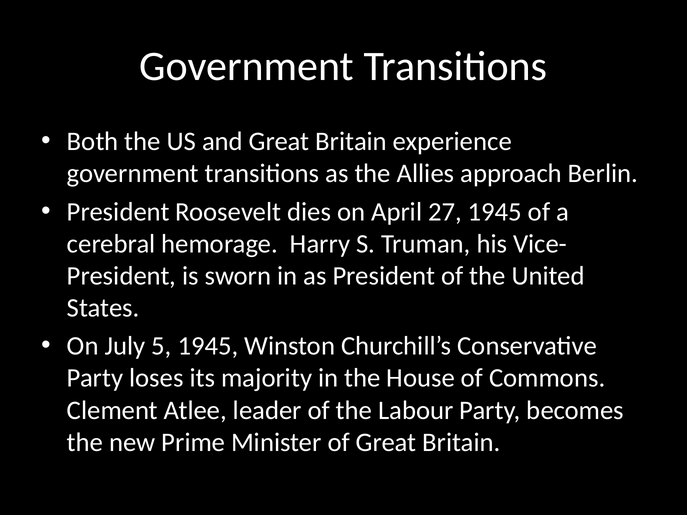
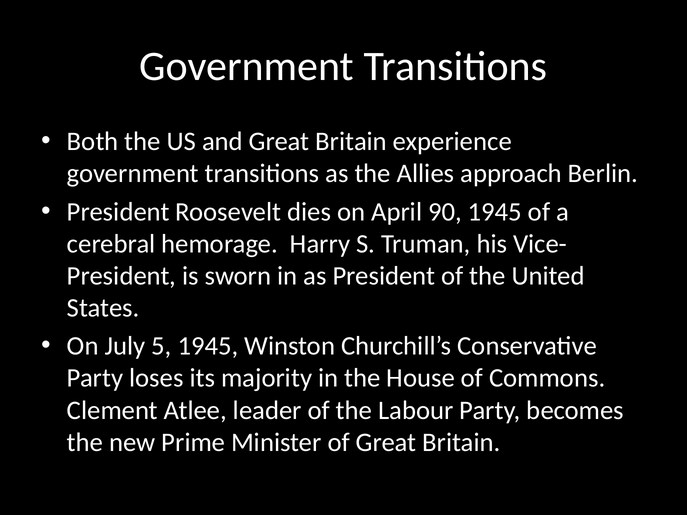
27: 27 -> 90
